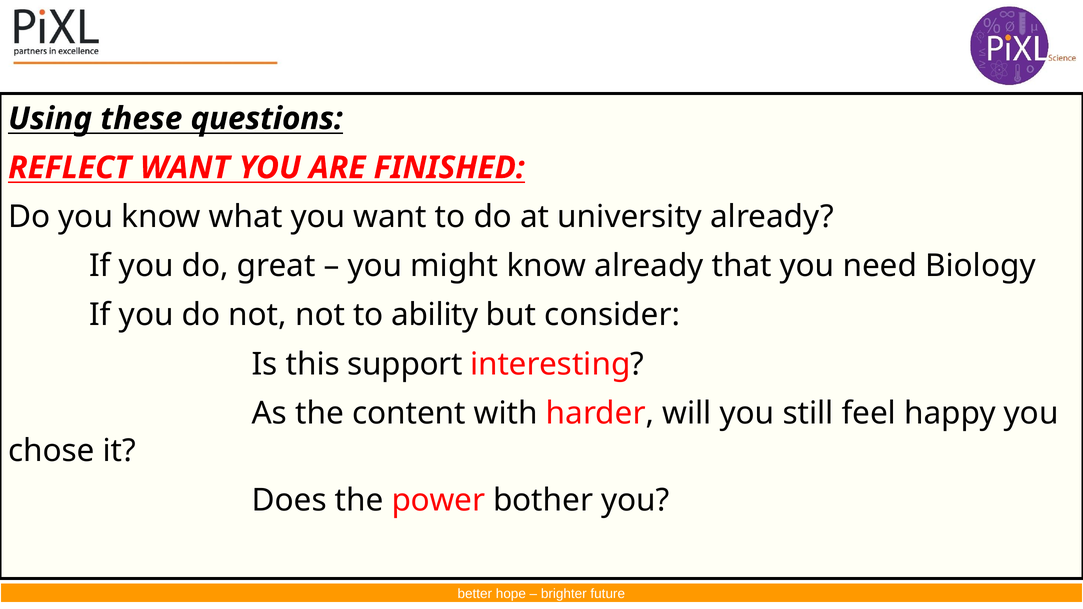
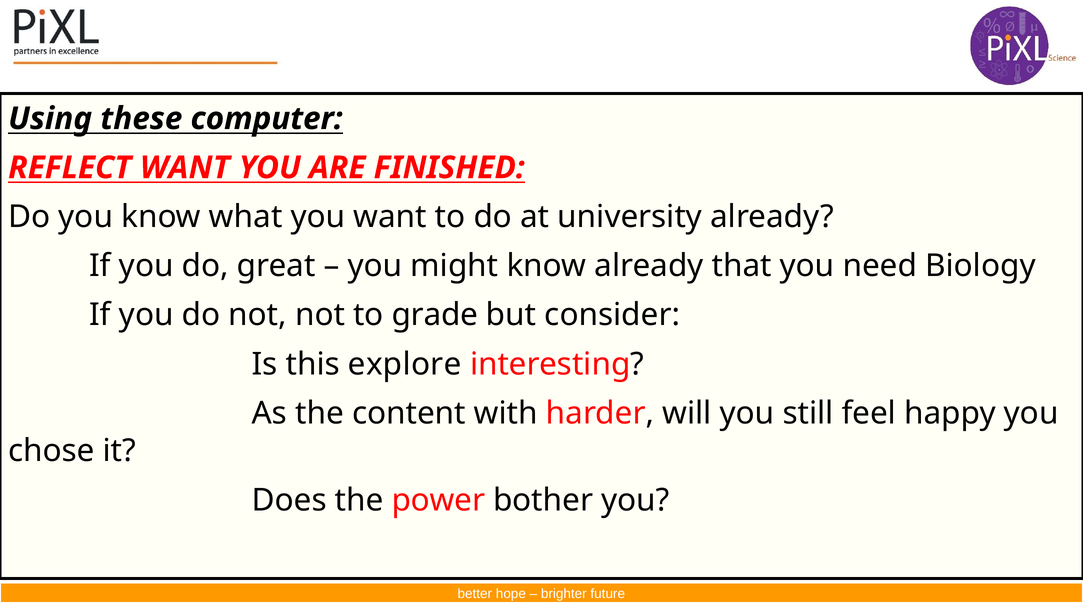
questions: questions -> computer
ability: ability -> grade
support: support -> explore
